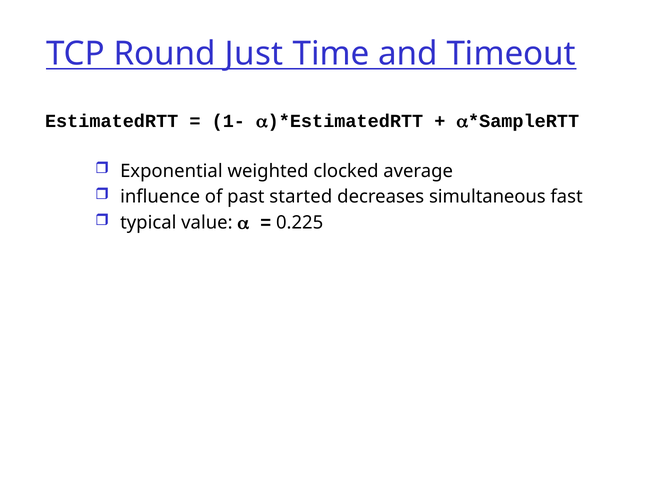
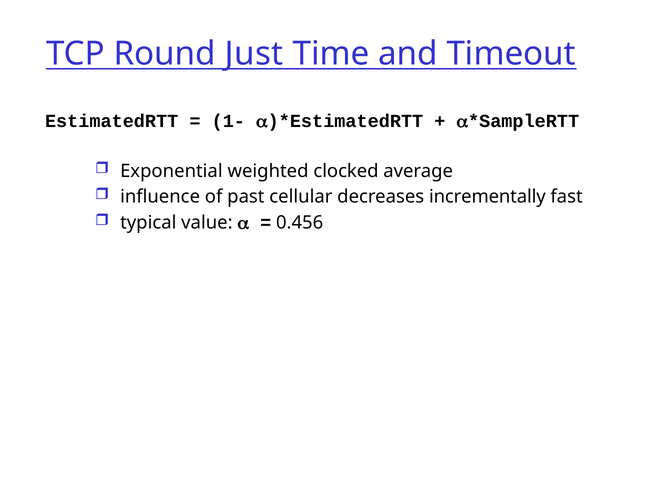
started: started -> cellular
simultaneous: simultaneous -> incrementally
0.225: 0.225 -> 0.456
